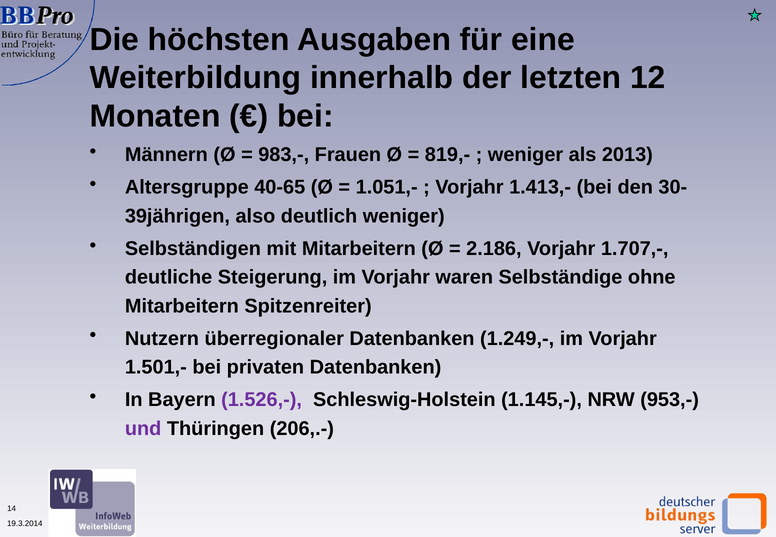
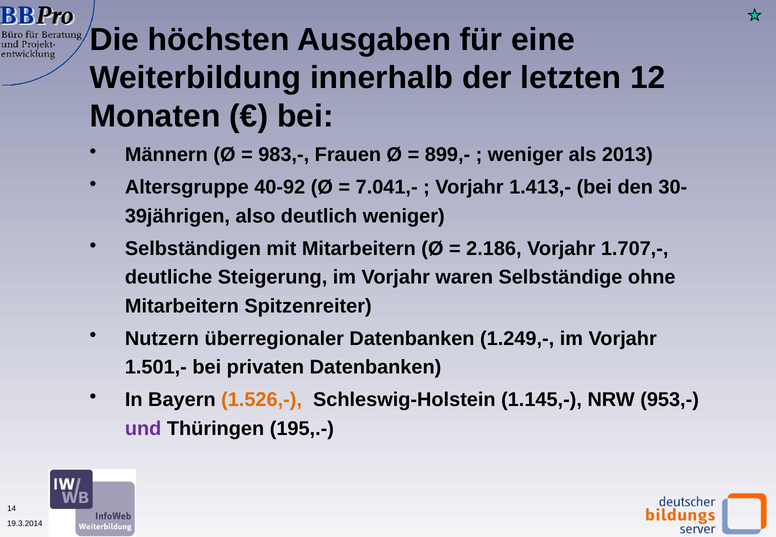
819,-: 819,- -> 899,-
40-65: 40-65 -> 40-92
1.051,-: 1.051,- -> 7.041,-
1.526,- colour: purple -> orange
206,.-: 206,.- -> 195,.-
